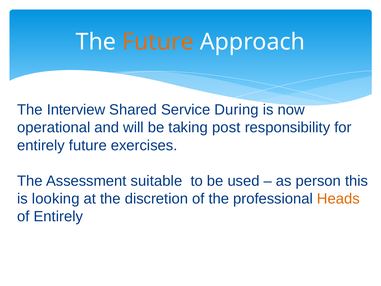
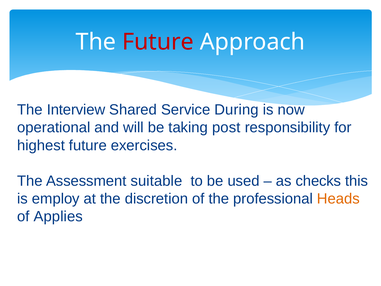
Future at (158, 42) colour: orange -> red
entirely at (41, 145): entirely -> highest
person: person -> checks
looking: looking -> employ
of Entirely: Entirely -> Applies
